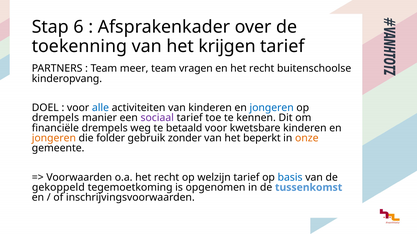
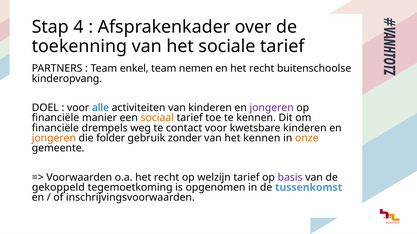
6: 6 -> 4
krijgen: krijgen -> sociale
meer: meer -> enkel
vragen: vragen -> nemen
jongeren at (272, 108) colour: blue -> purple
drempels at (55, 118): drempels -> financiële
sociaal colour: purple -> orange
betaald: betaald -> contact
het beperkt: beperkt -> kennen
basis colour: blue -> purple
